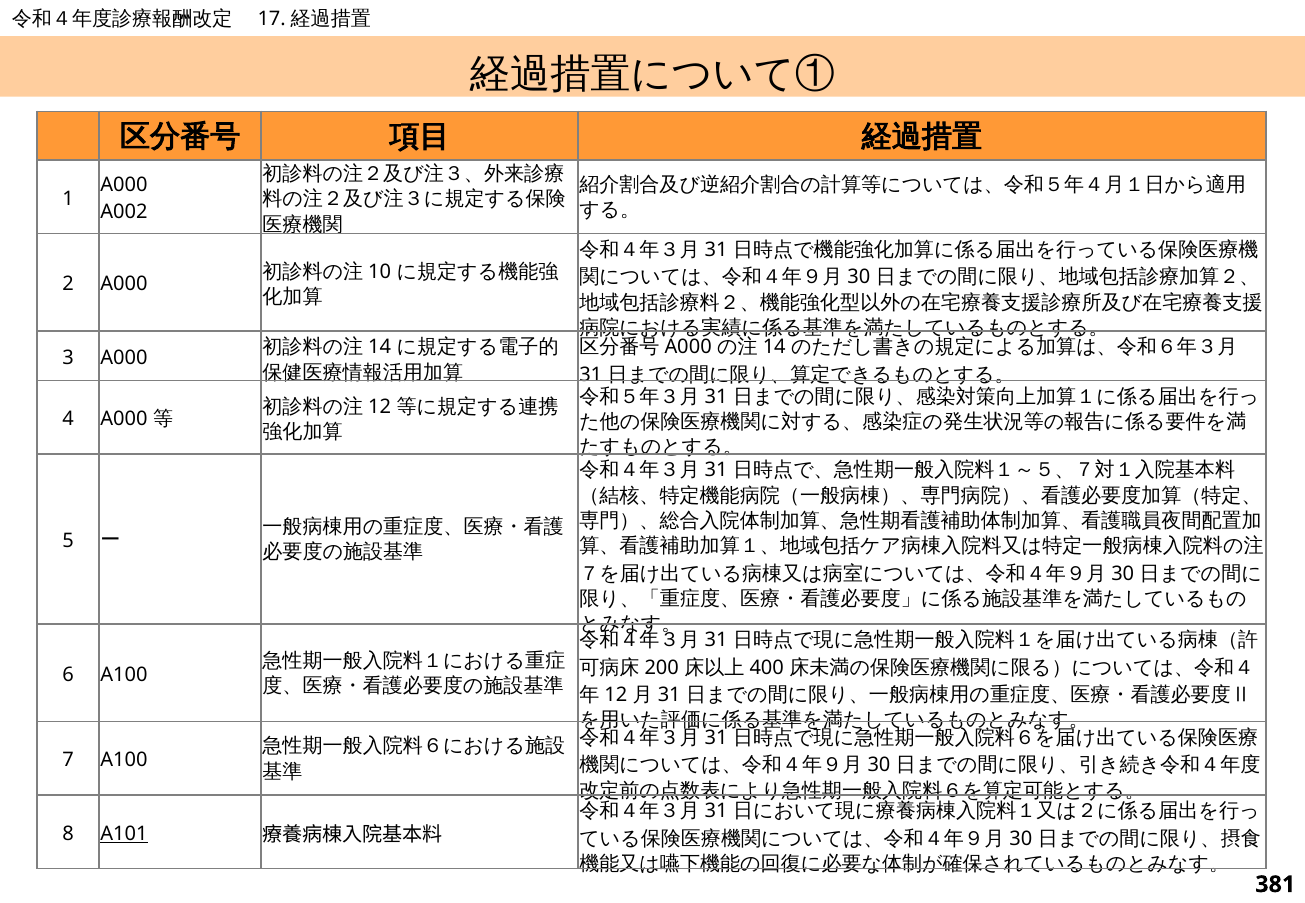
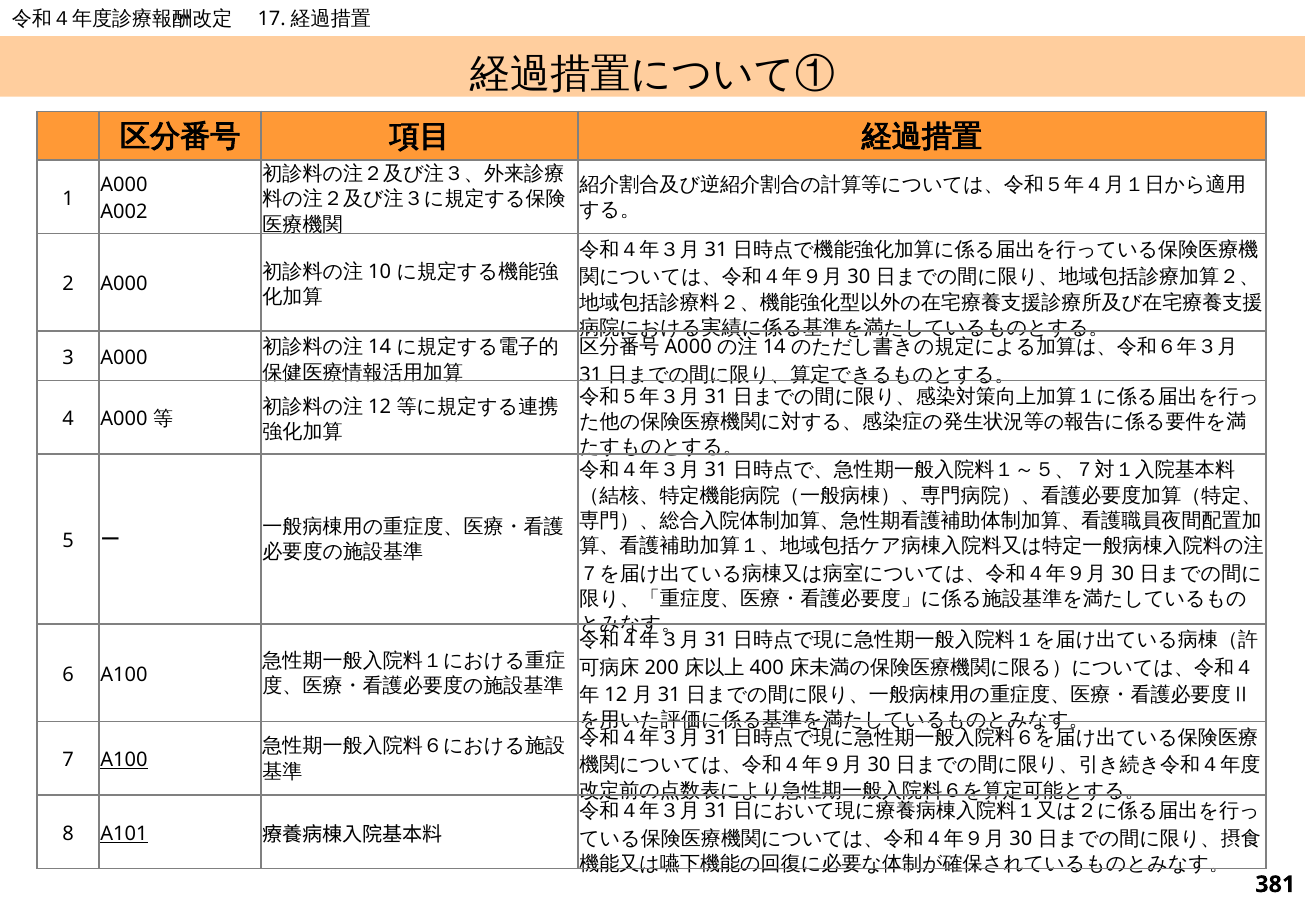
A100 at (124, 761) underline: none -> present
